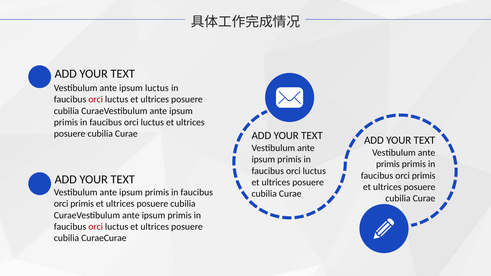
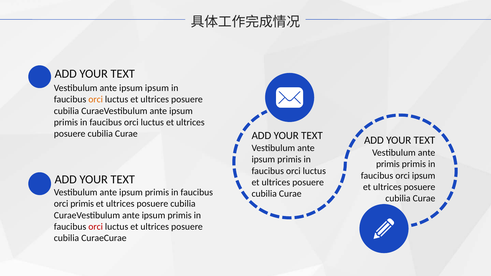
ipsum luctus: luctus -> ipsum
orci at (96, 99) colour: red -> orange
primis at (424, 176): primis -> ipsum
